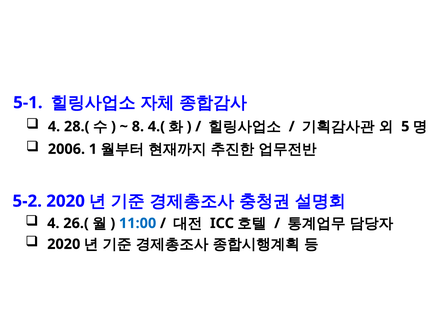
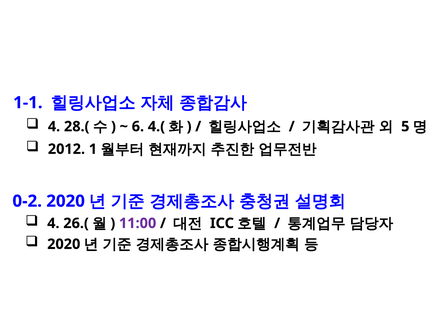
5-1: 5-1 -> 1-1
8: 8 -> 6
2006: 2006 -> 2012
5-2: 5-2 -> 0-2
11:00 colour: blue -> purple
